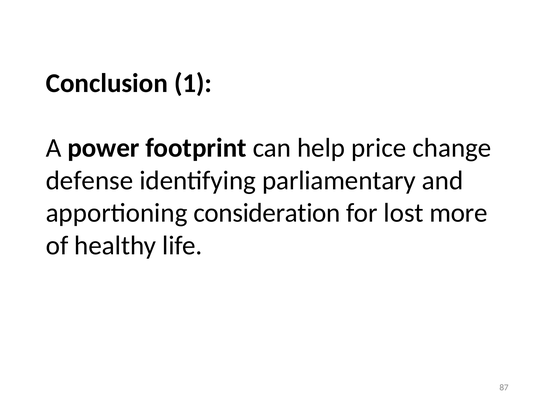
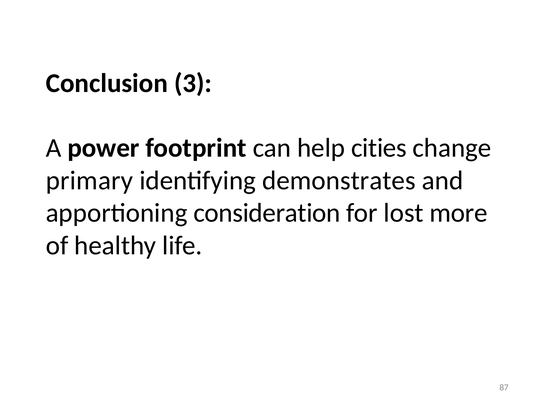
1: 1 -> 3
price: price -> cities
defense: defense -> primary
parliamentary: parliamentary -> demonstrates
